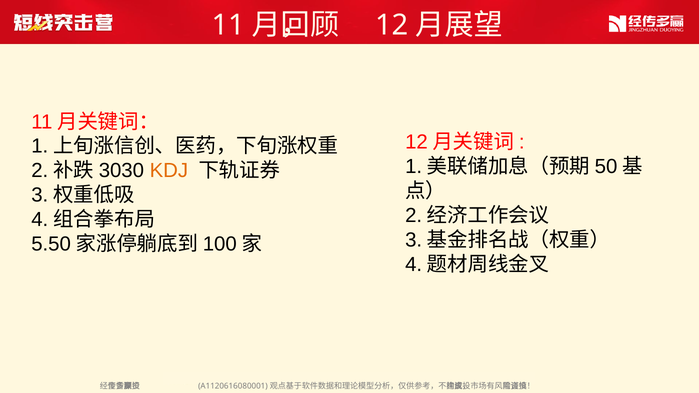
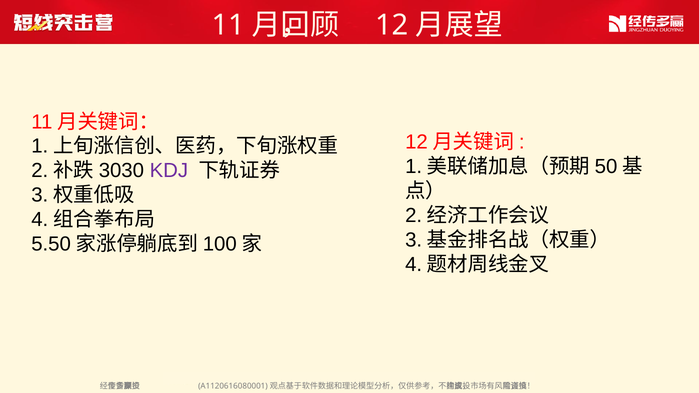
KDJ colour: orange -> purple
